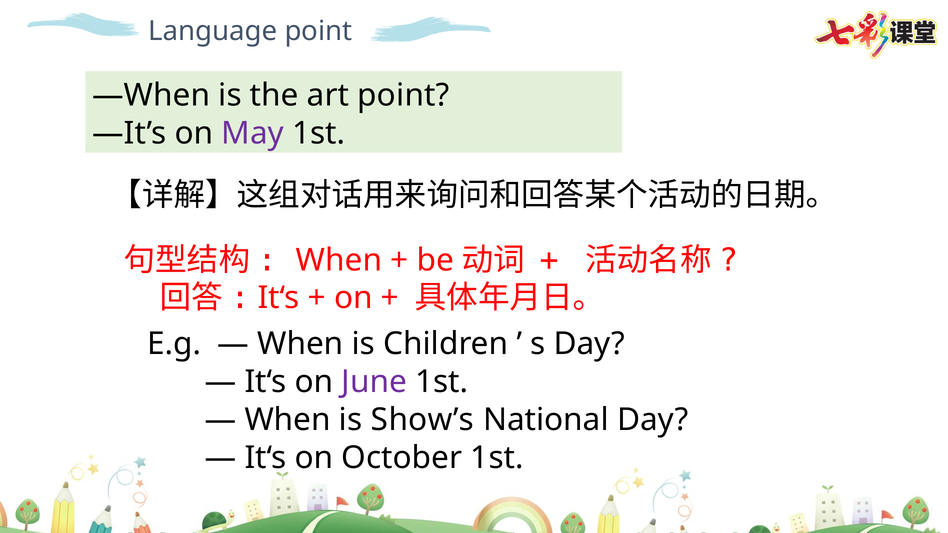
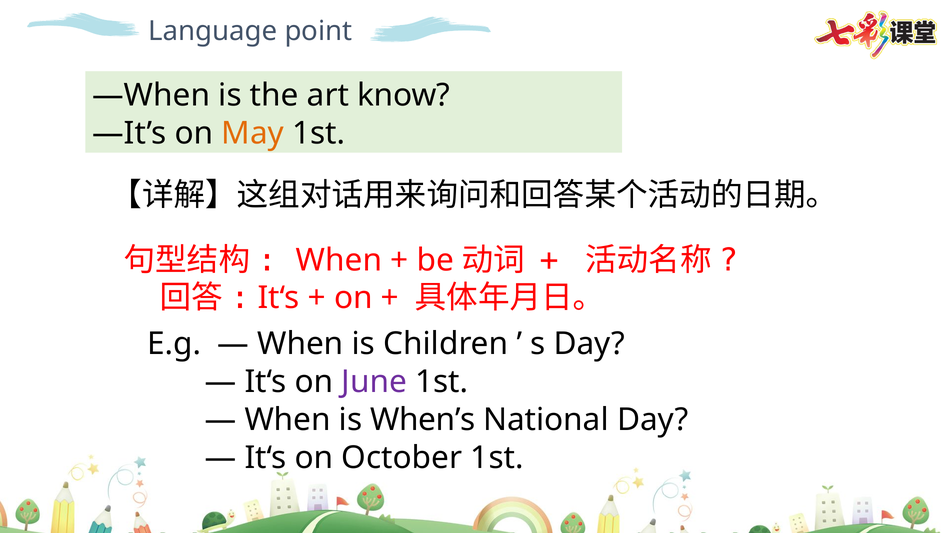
art point: point -> know
May colour: purple -> orange
Show’s: Show’s -> When’s
